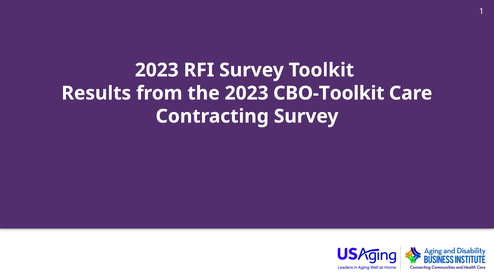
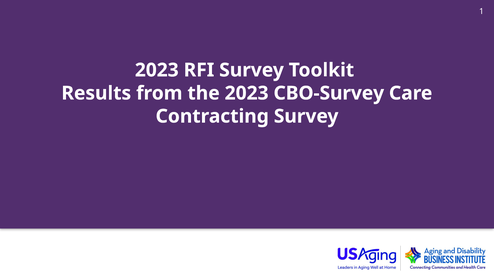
CBO-Toolkit: CBO-Toolkit -> CBO-Survey
